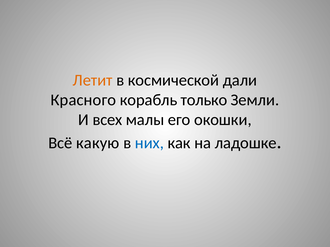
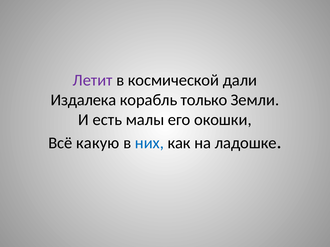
Летит colour: orange -> purple
Красного: Красного -> Издалека
всех: всех -> есть
